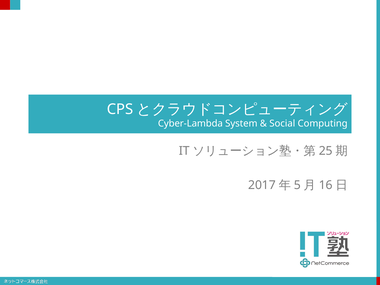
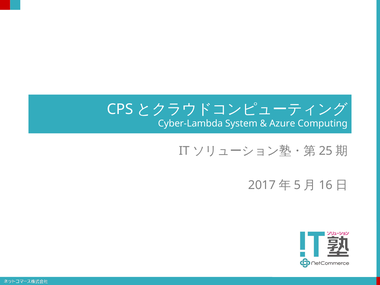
Social: Social -> Azure
